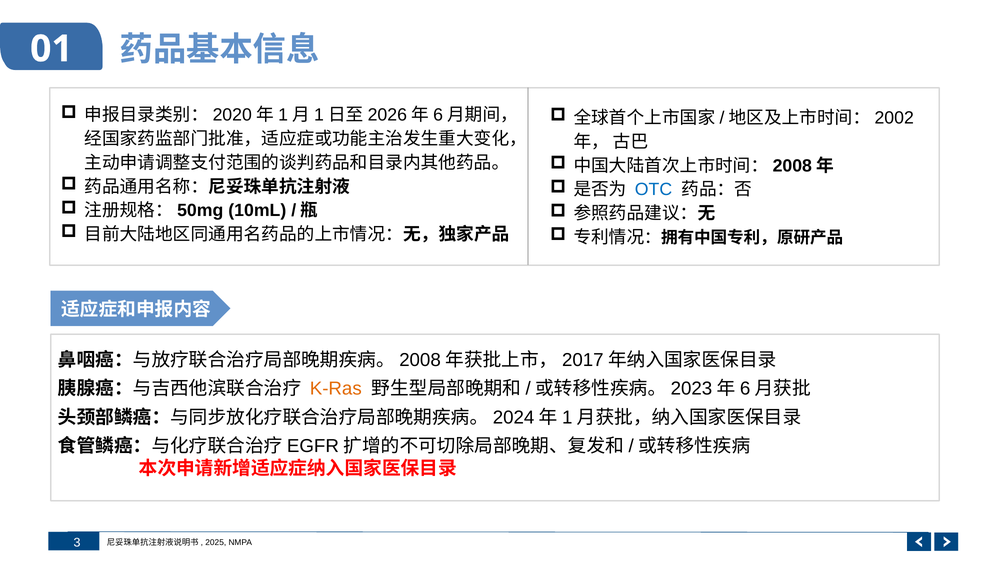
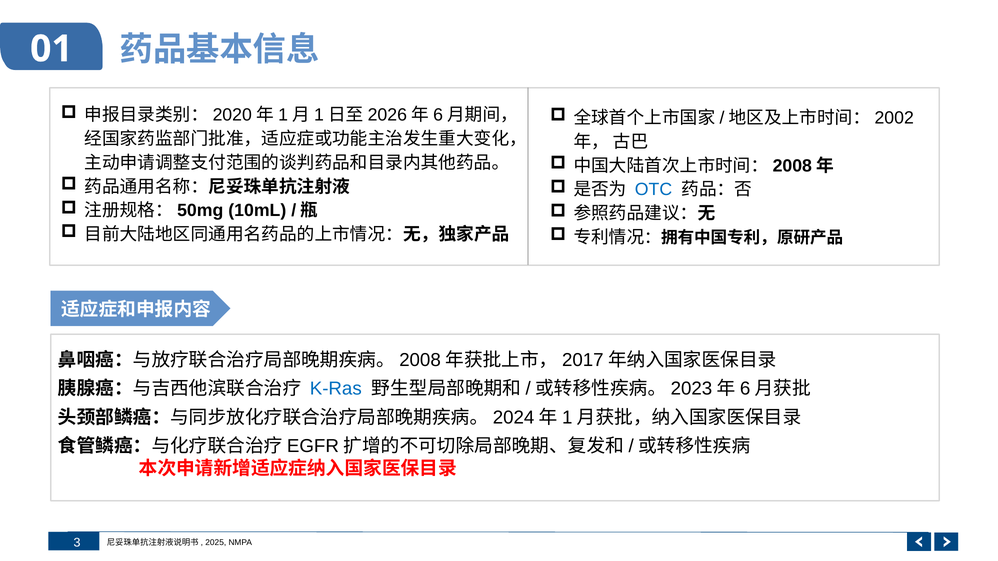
K-Ras colour: orange -> blue
